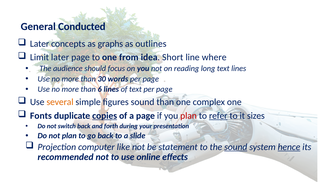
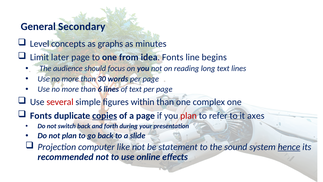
Conducted: Conducted -> Secondary
Later at (40, 44): Later -> Level
outlines: outlines -> minutes
idea Short: Short -> Fonts
where: where -> begins
several colour: orange -> red
figures sound: sound -> within
refer underline: present -> none
sizes: sizes -> axes
sound at (236, 147) underline: present -> none
